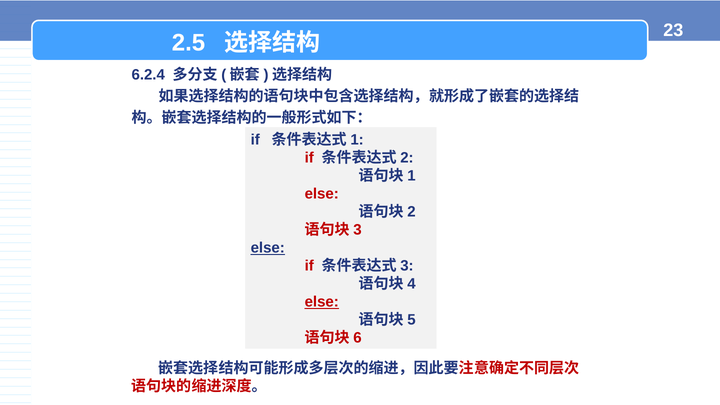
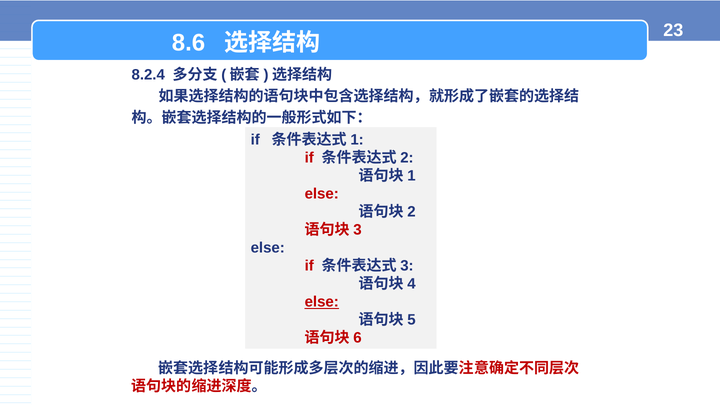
2.5: 2.5 -> 8.6
6.2.4: 6.2.4 -> 8.2.4
else at (268, 248) underline: present -> none
